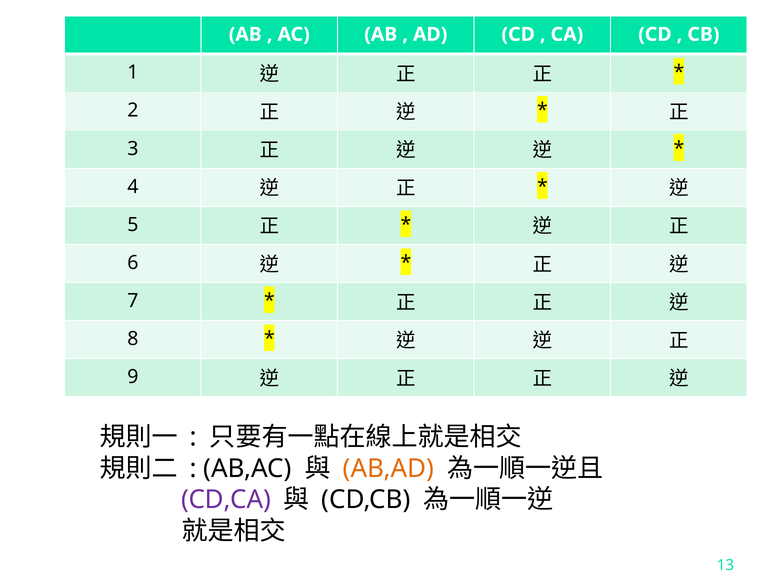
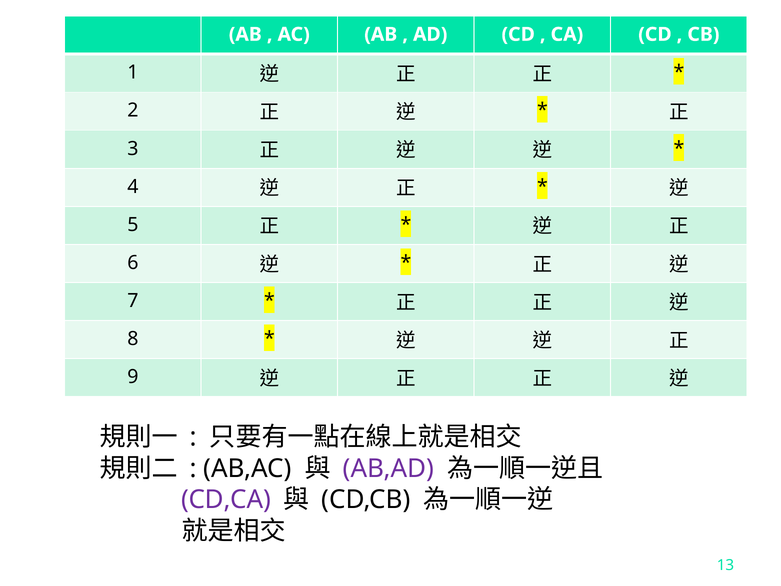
AB,AD colour: orange -> purple
